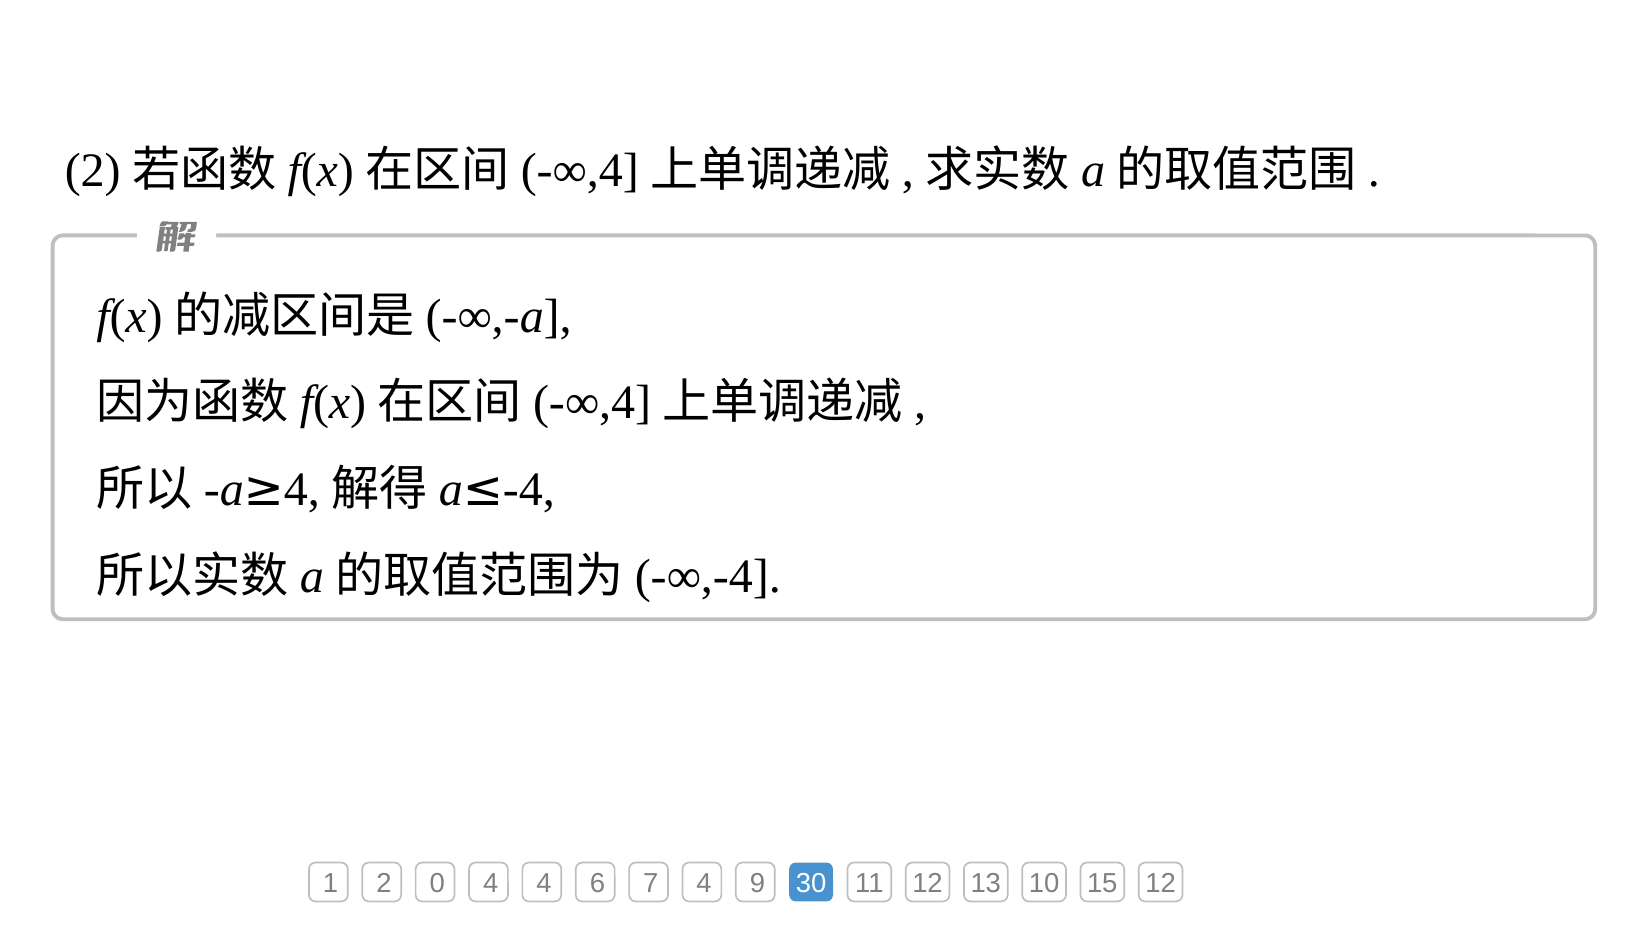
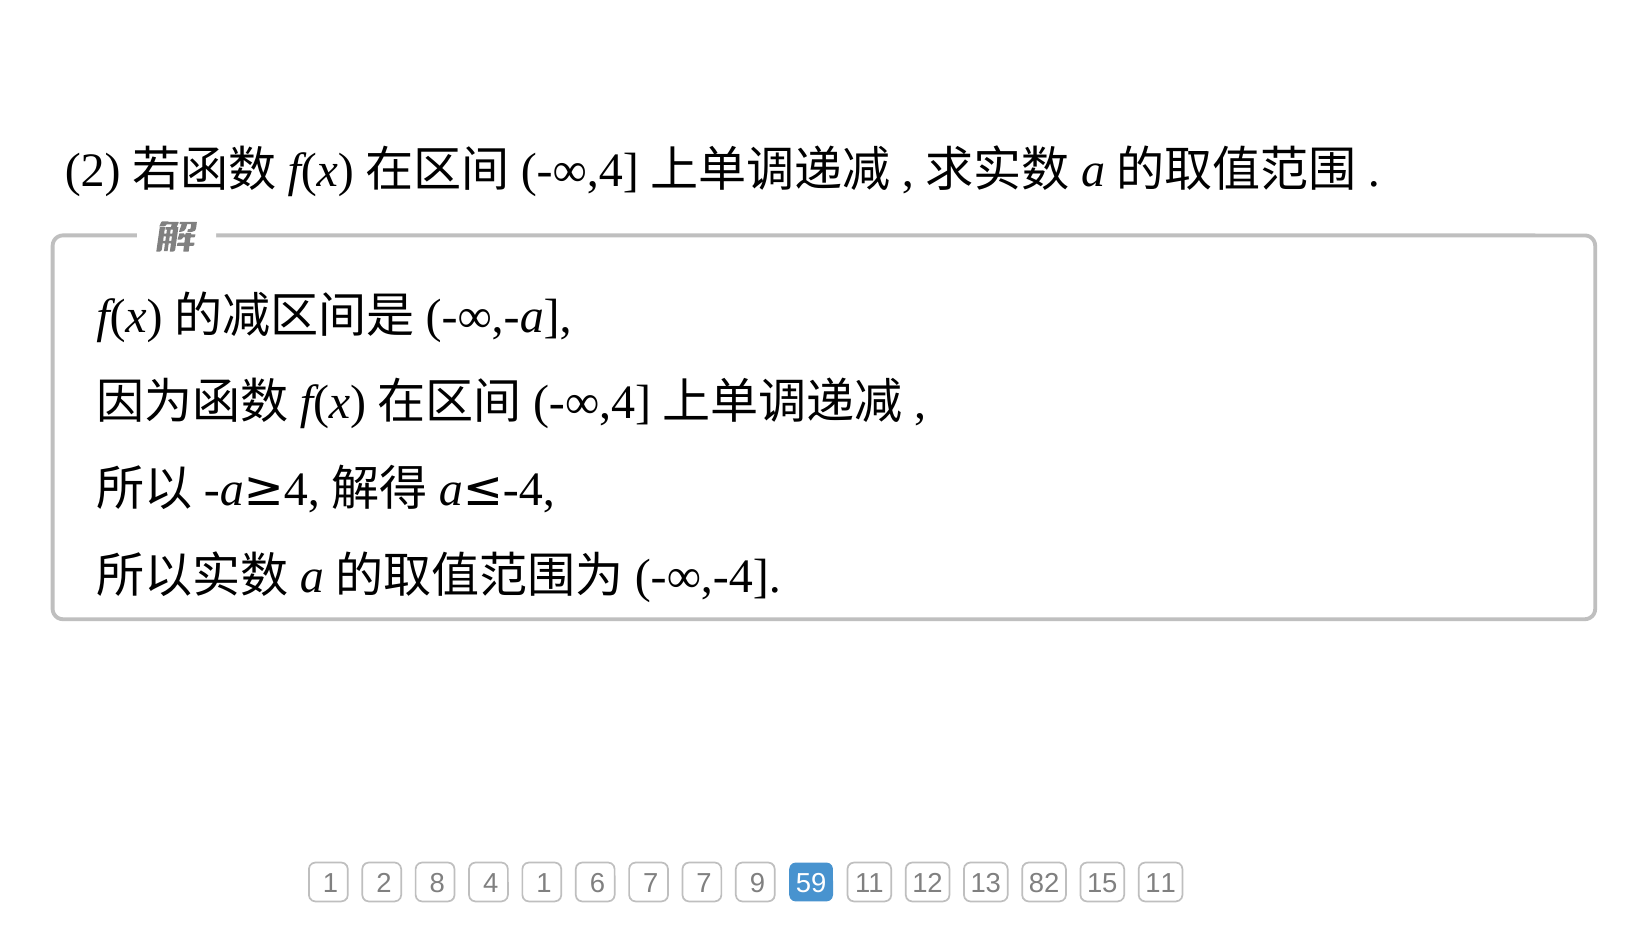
0: 0 -> 8
4 4: 4 -> 1
7 4: 4 -> 7
30: 30 -> 59
10: 10 -> 82
15 12: 12 -> 11
